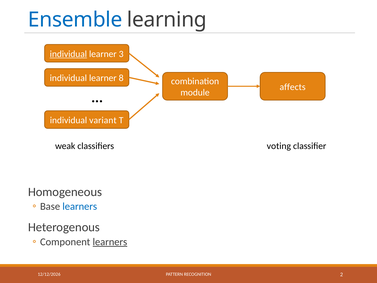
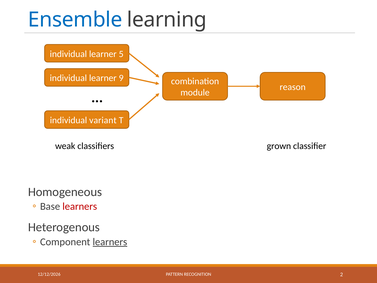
individual at (68, 54) underline: present -> none
3: 3 -> 5
8: 8 -> 9
affects: affects -> reason
voting: voting -> grown
learners at (80, 206) colour: blue -> red
